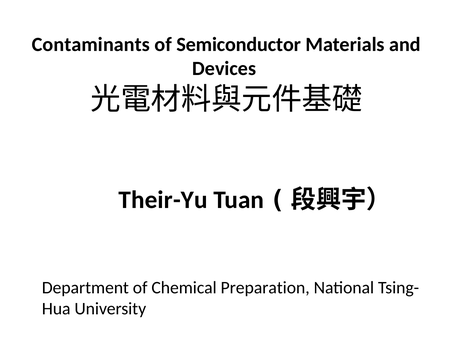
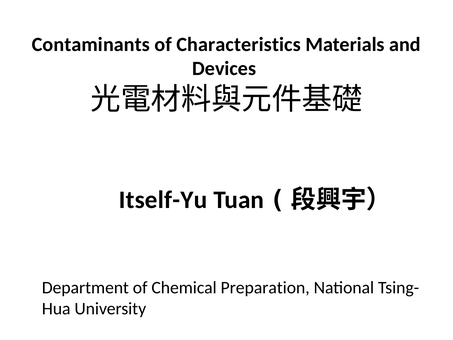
Semiconductor: Semiconductor -> Characteristics
Their-Yu: Their-Yu -> Itself-Yu
